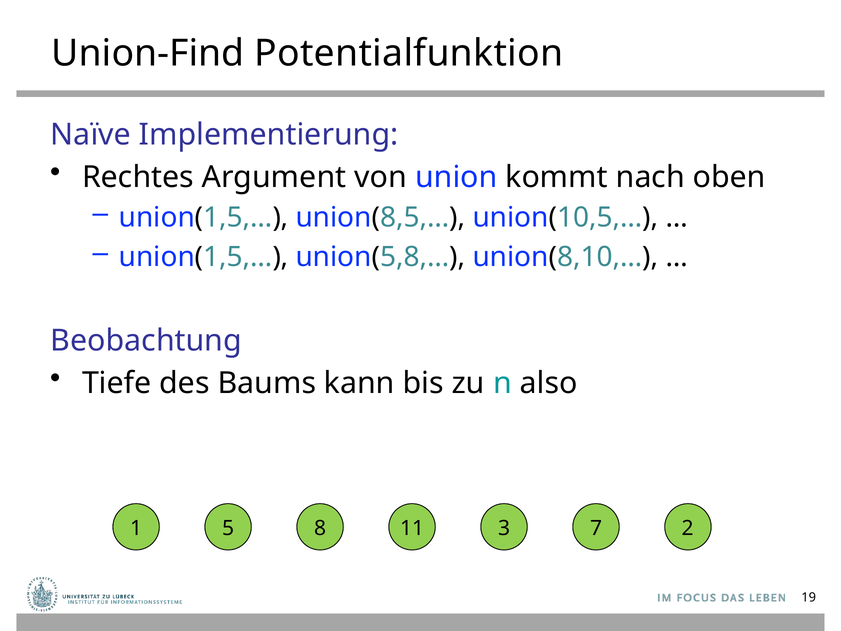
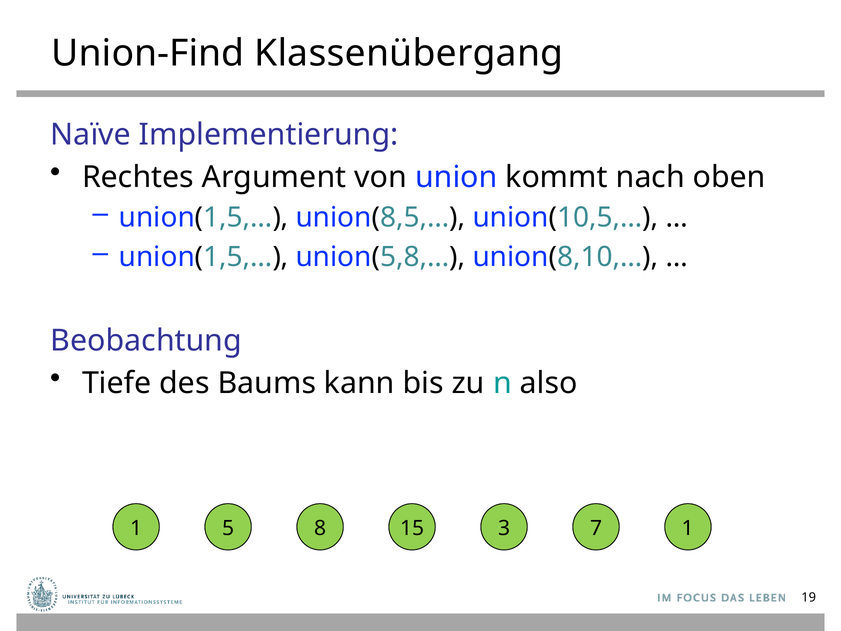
Potentialfunktion: Potentialfunktion -> Klassenübergang
11: 11 -> 15
7 2: 2 -> 1
